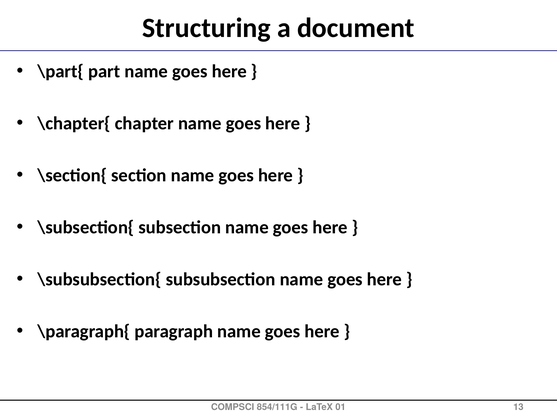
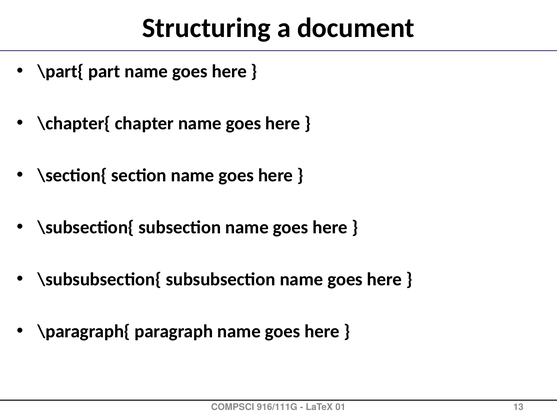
854/111G: 854/111G -> 916/111G
